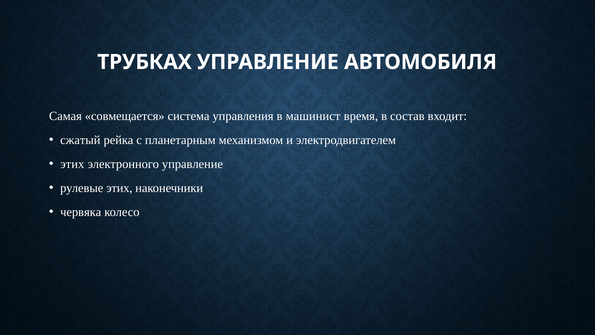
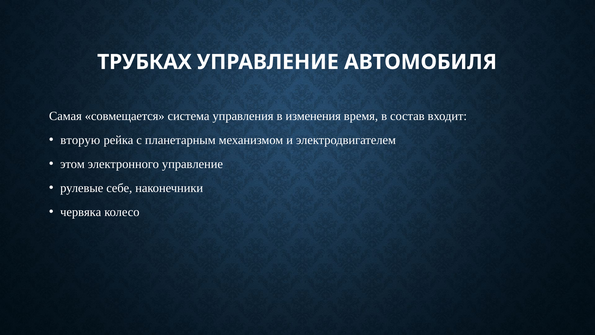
машинист: машинист -> изменения
сжатый: сжатый -> вторую
этих at (72, 164): этих -> этом
рулевые этих: этих -> себе
